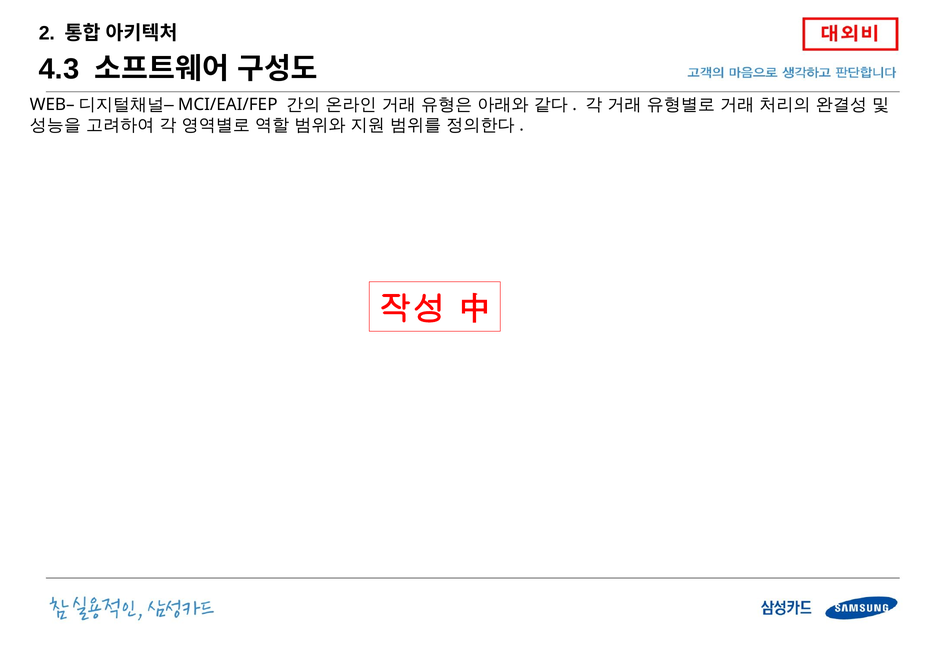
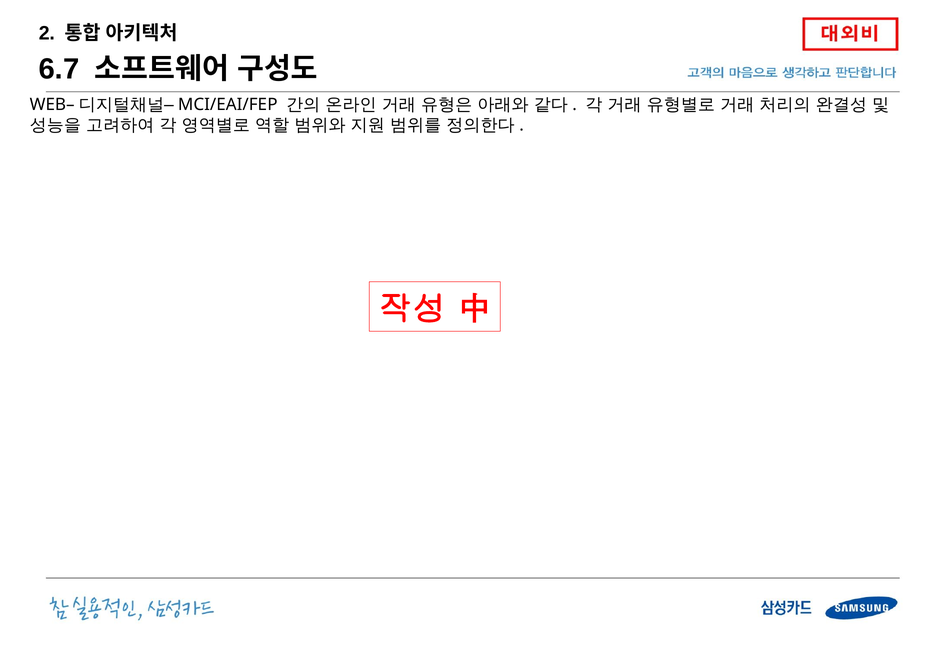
4.3: 4.3 -> 6.7
